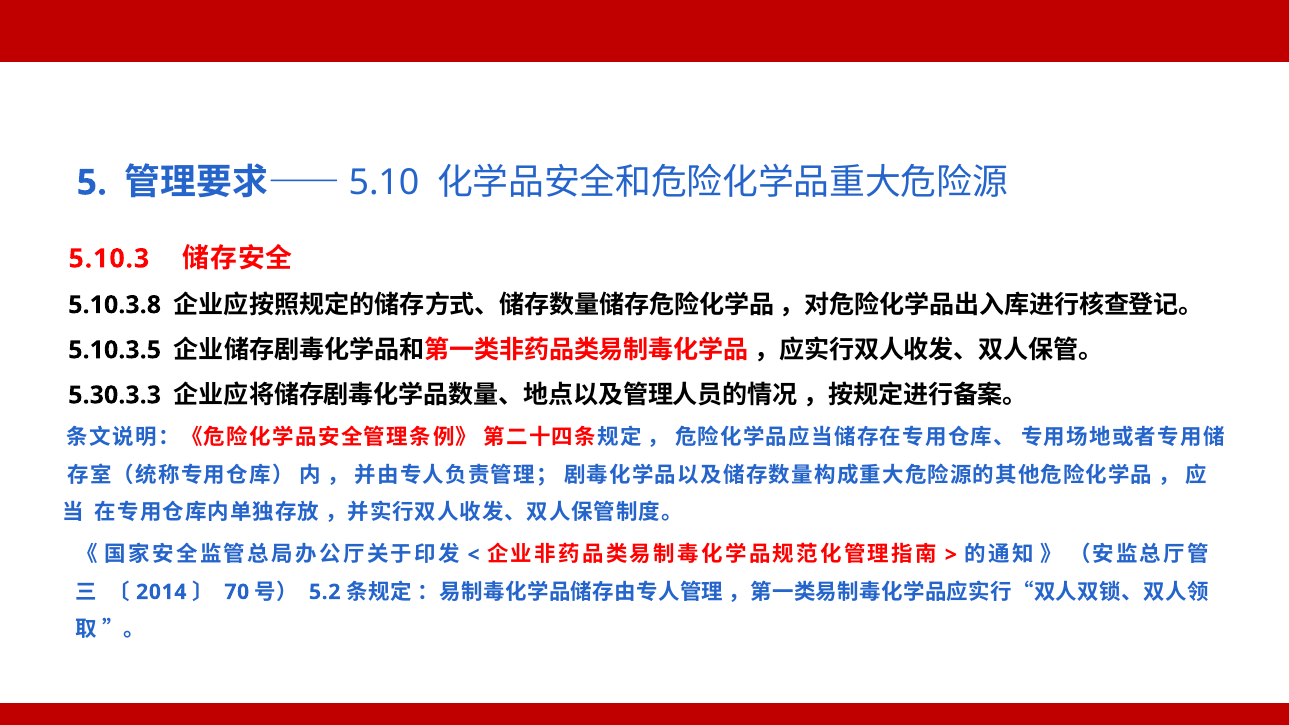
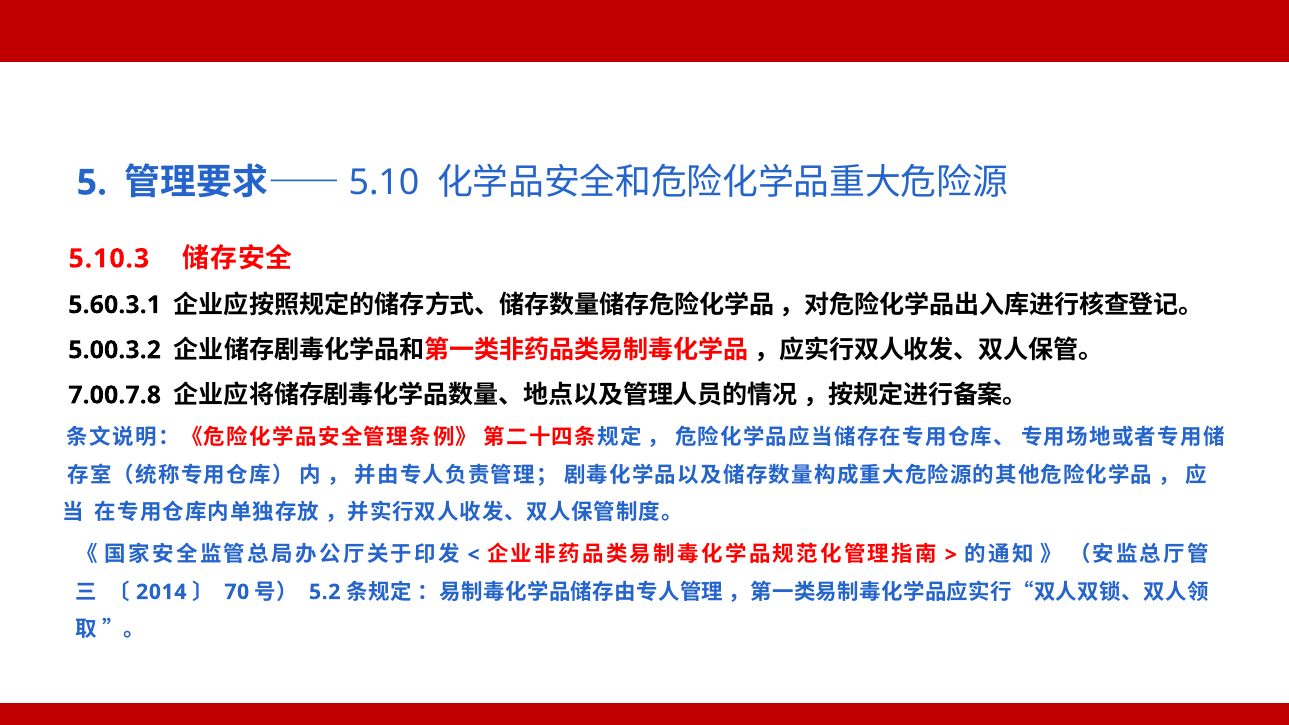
5.10.3.8: 5.10.3.8 -> 5.60.3.1
5.10.3.5: 5.10.3.5 -> 5.00.3.2
5.30.3.3: 5.30.3.3 -> 7.00.7.8
